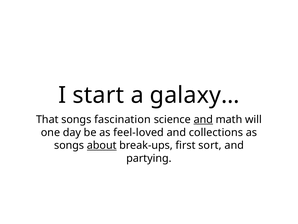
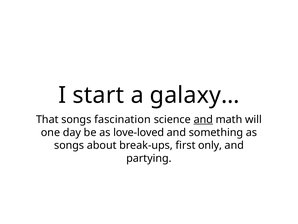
feel-loved: feel-loved -> love-loved
collections: collections -> something
about underline: present -> none
sort: sort -> only
